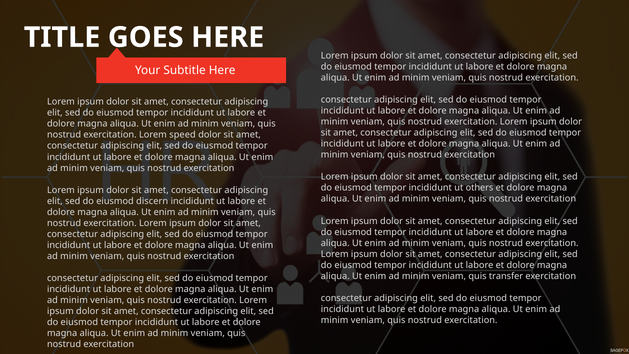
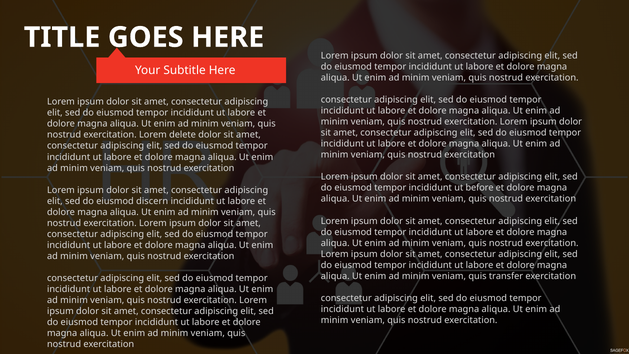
speed: speed -> delete
others: others -> before
